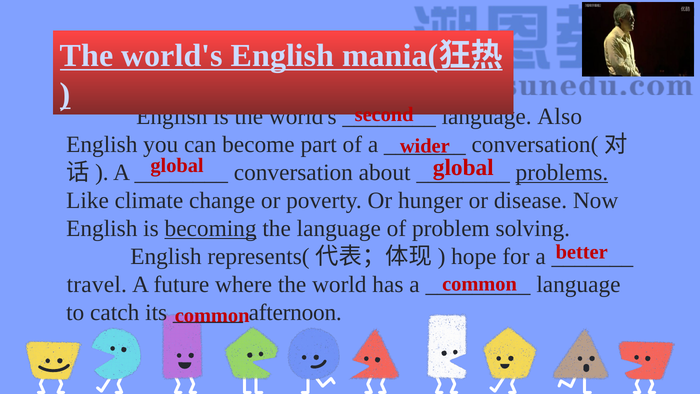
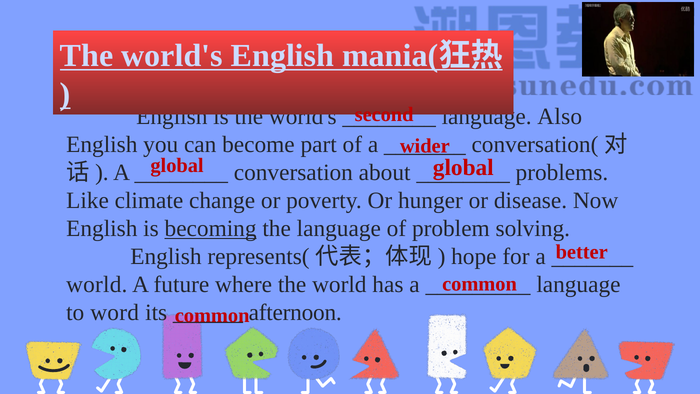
problems underline: present -> none
travel at (97, 284): travel -> world
catch: catch -> word
